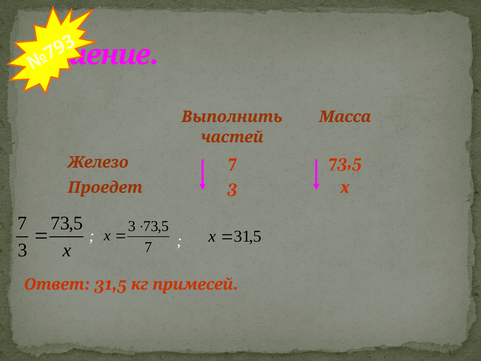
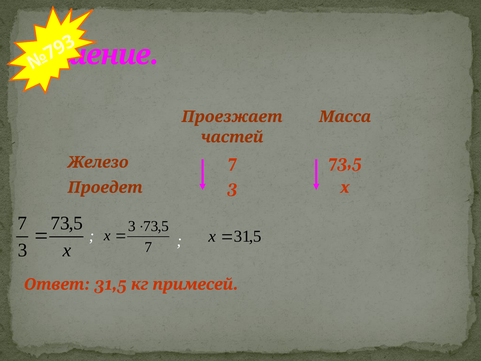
Выполнить: Выполнить -> Проезжает
